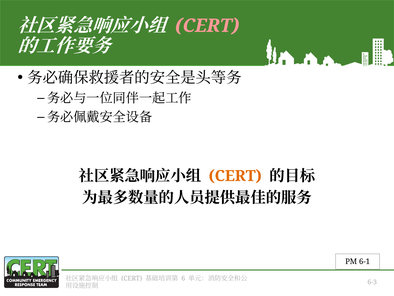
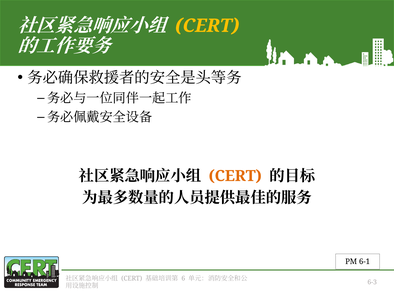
CERT at (207, 26) colour: pink -> yellow
